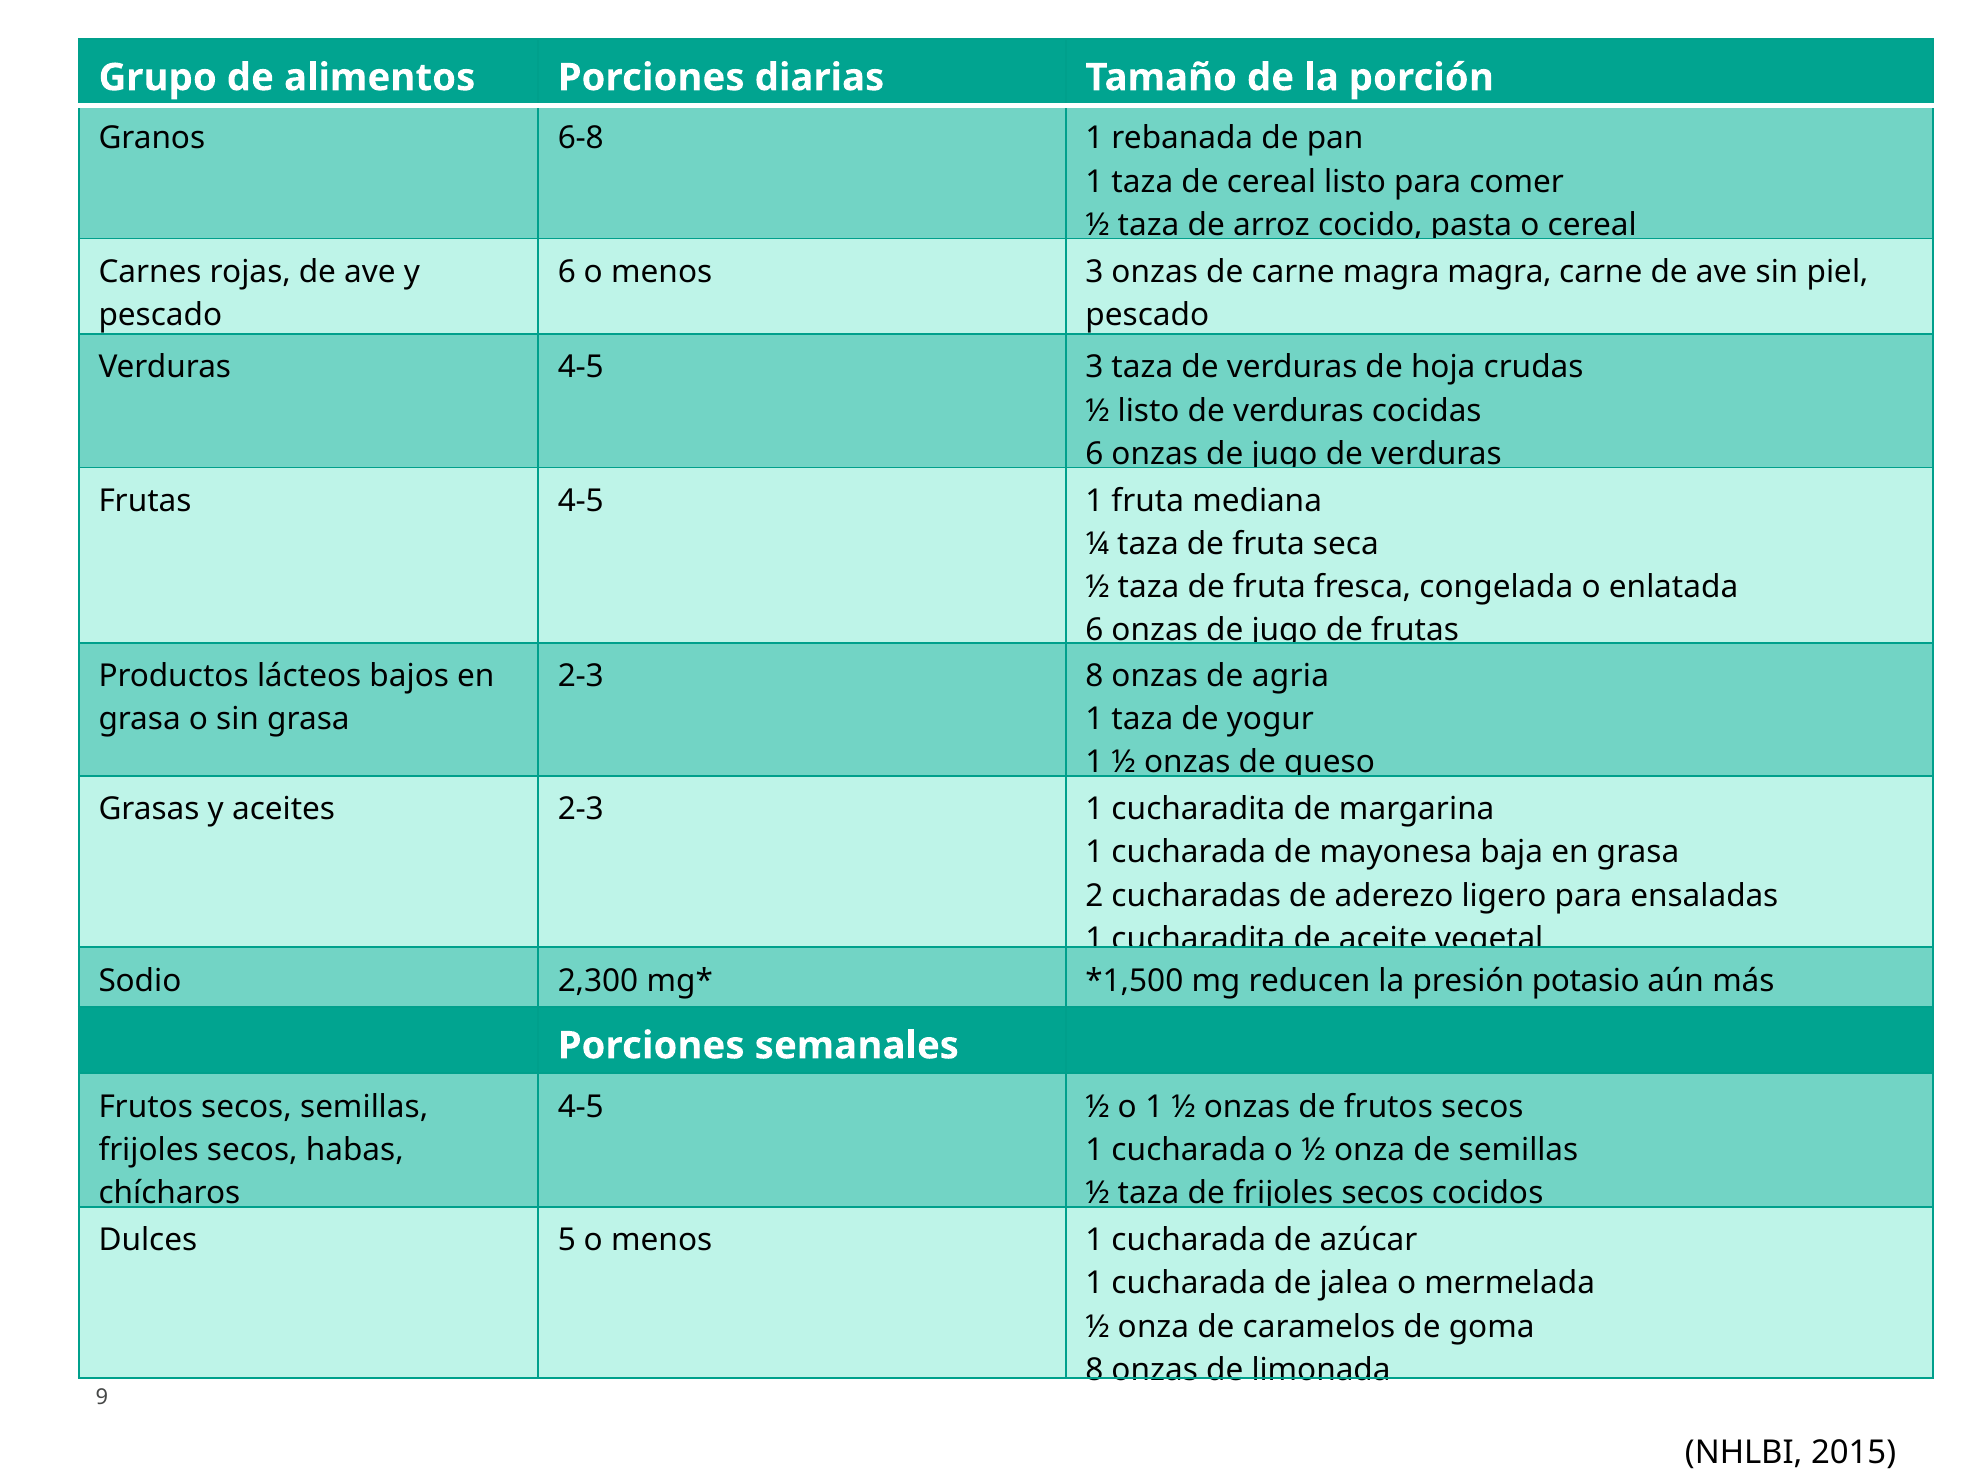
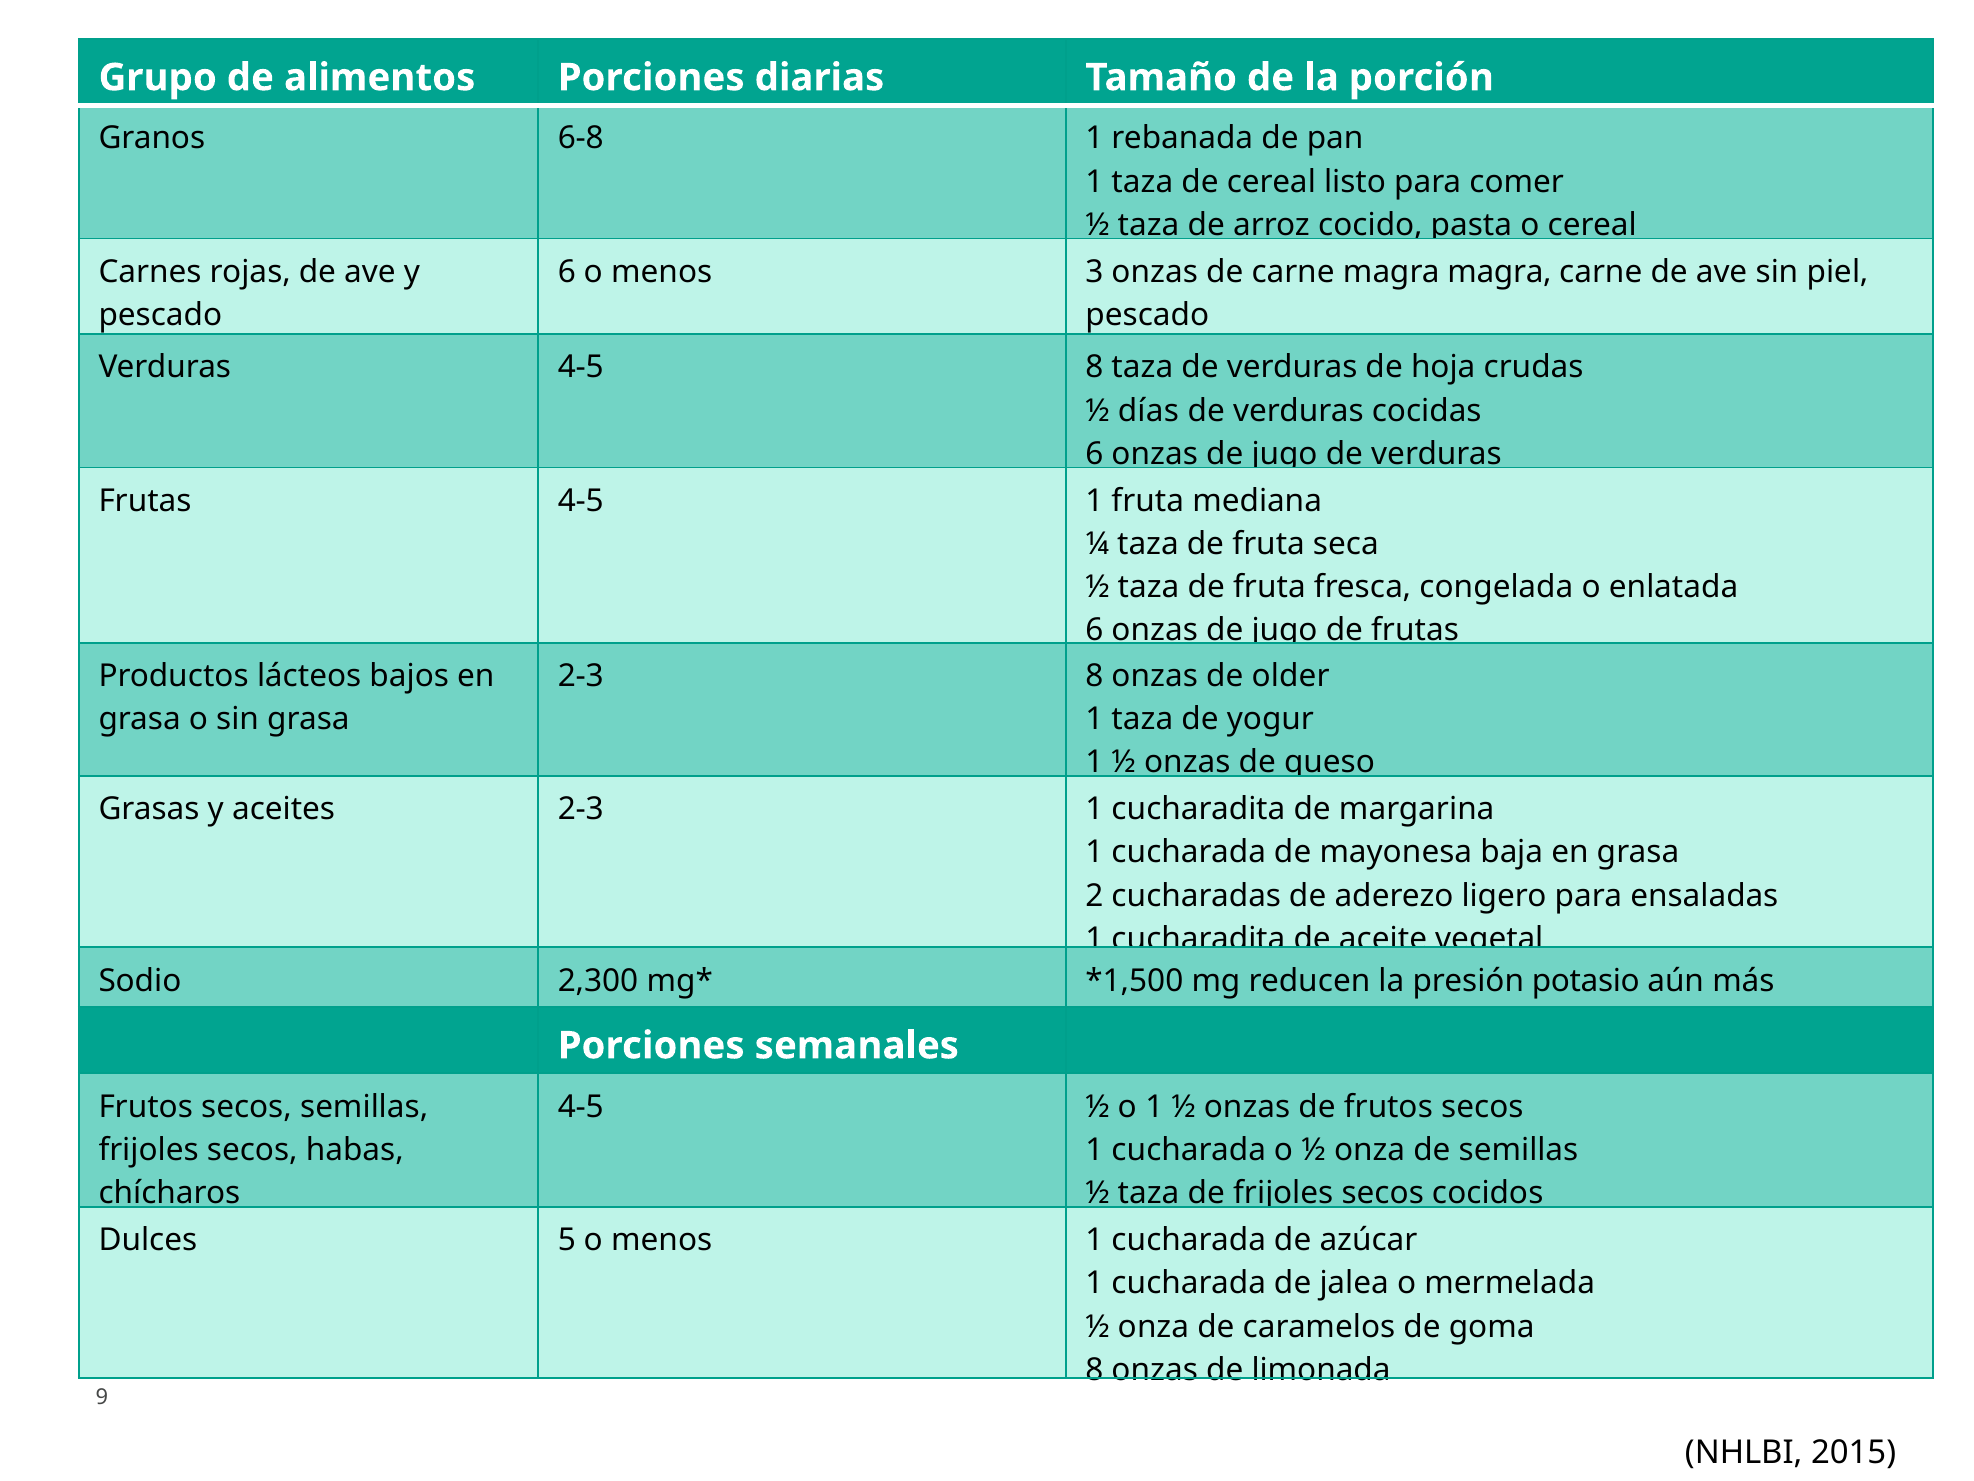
4-5 3: 3 -> 8
½ listo: listo -> días
agria: agria -> older
